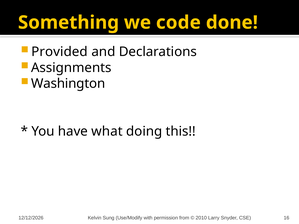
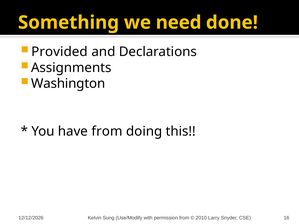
code: code -> need
have what: what -> from
